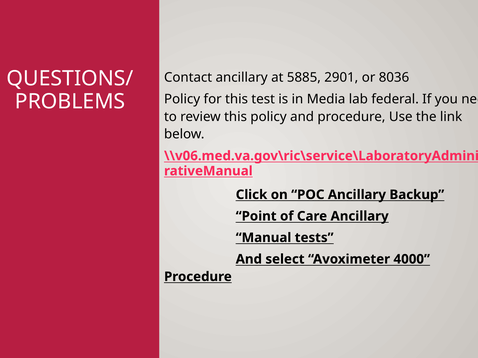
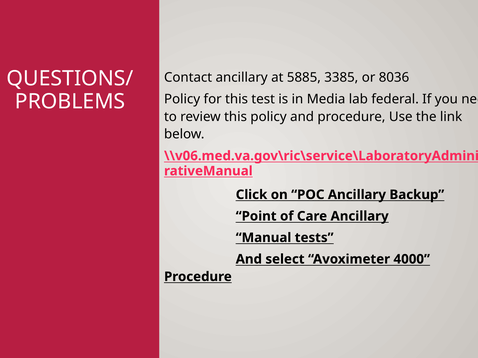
2901: 2901 -> 3385
